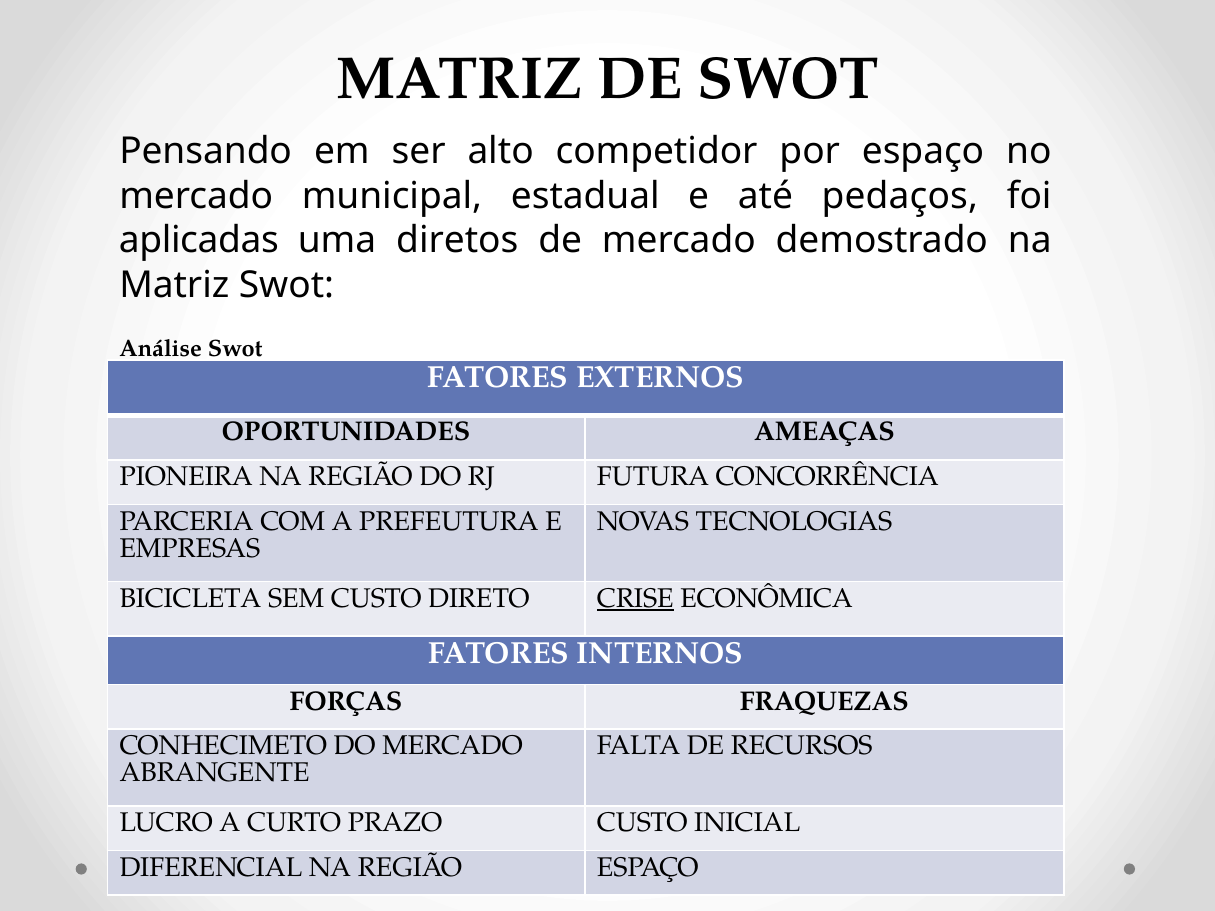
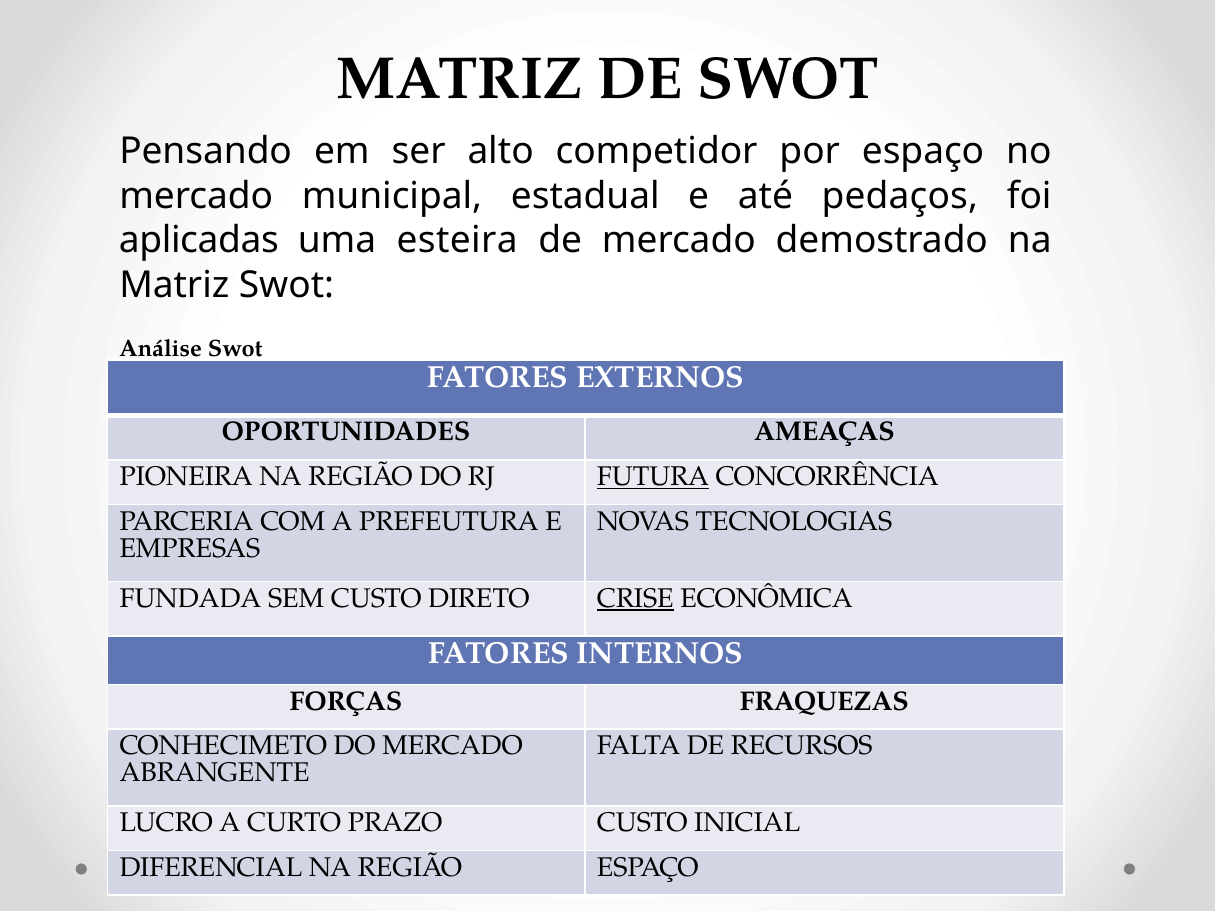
diretos: diretos -> esteira
FUTURA underline: none -> present
BICICLETA: BICICLETA -> FUNDADA
